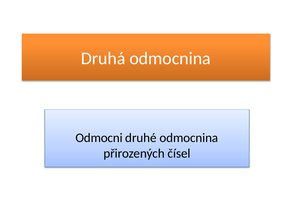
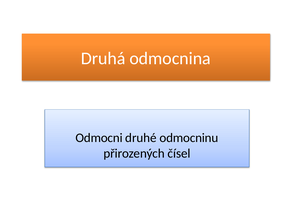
druhé odmocnina: odmocnina -> odmocninu
